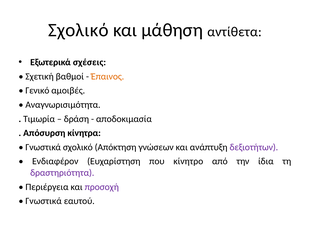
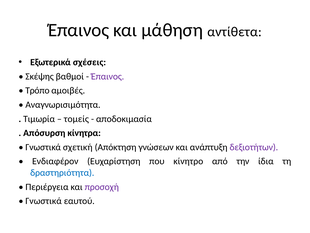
Σχολικό at (78, 30): Σχολικό -> Έπαινος
Σχετική: Σχετική -> Σκέψης
Έπαινος at (108, 76) colour: orange -> purple
Γενικό: Γενικό -> Τρόπο
δράση: δράση -> τομείς
Γνωστικά σχολικό: σχολικό -> σχετική
δραστηριότητα colour: purple -> blue
